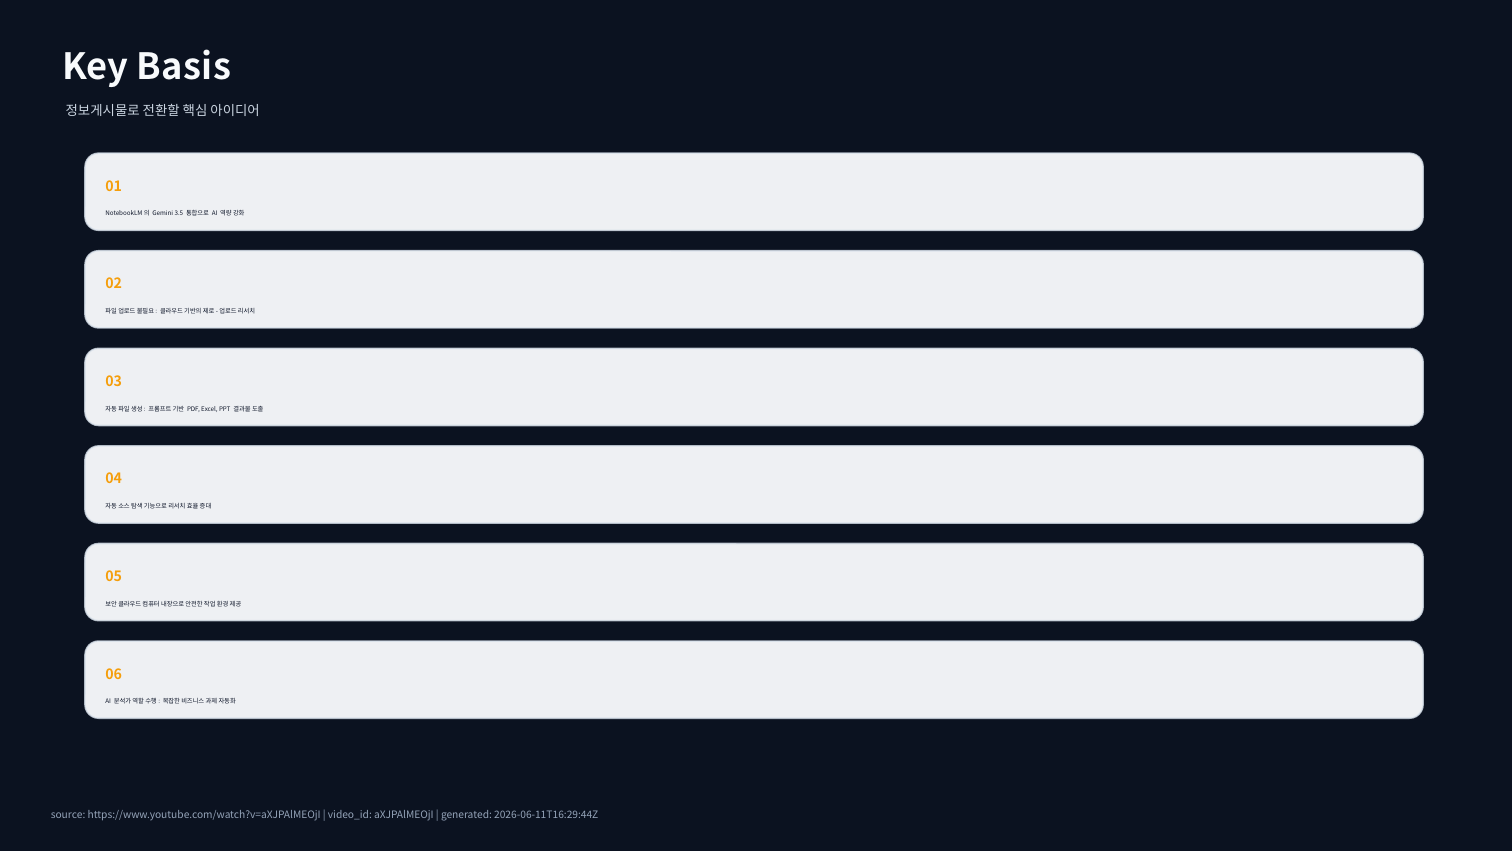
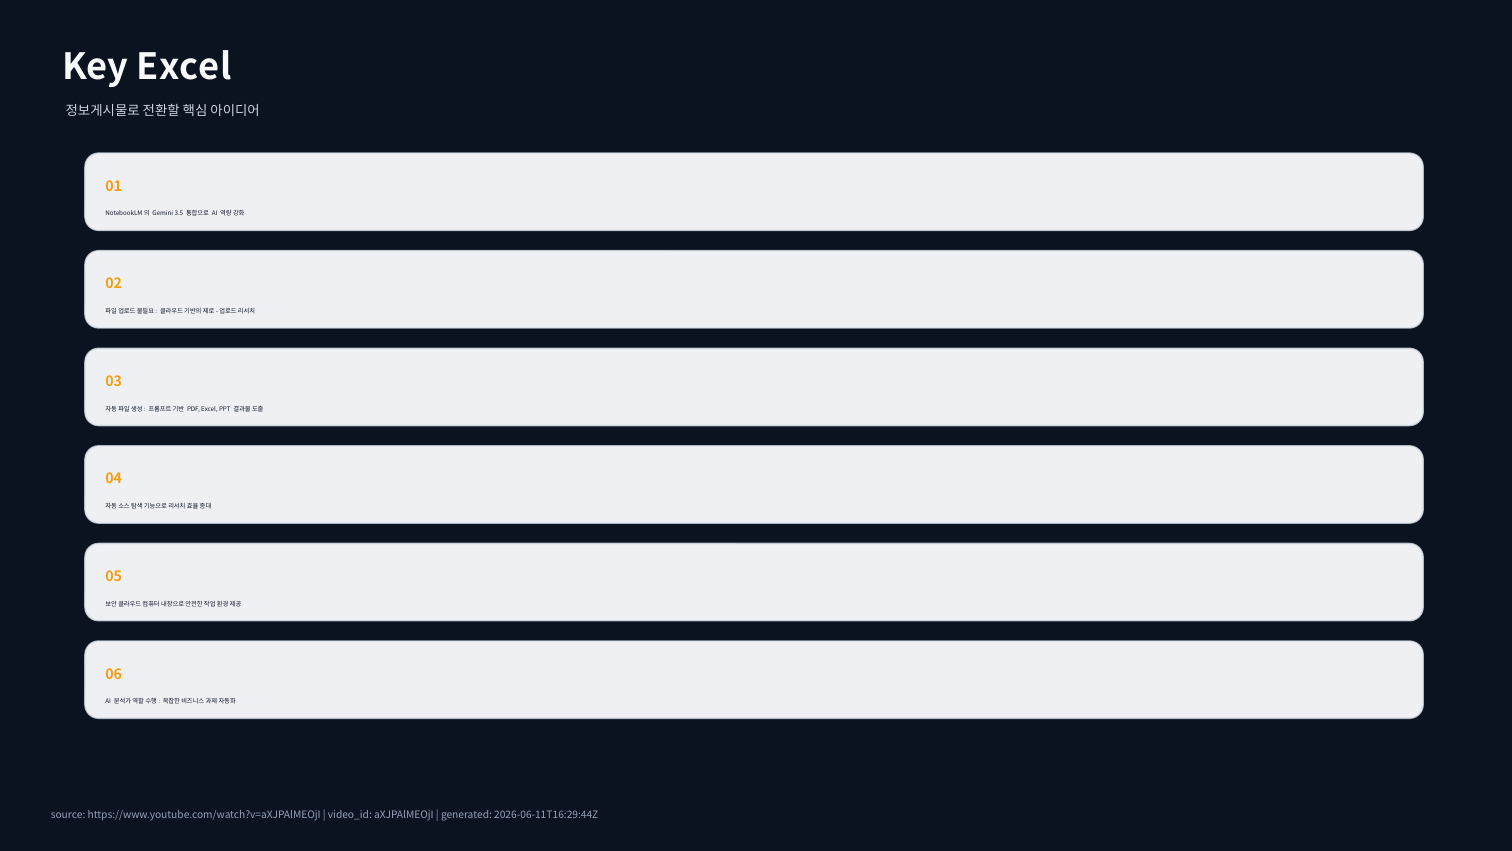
Key Basis: Basis -> Excel
